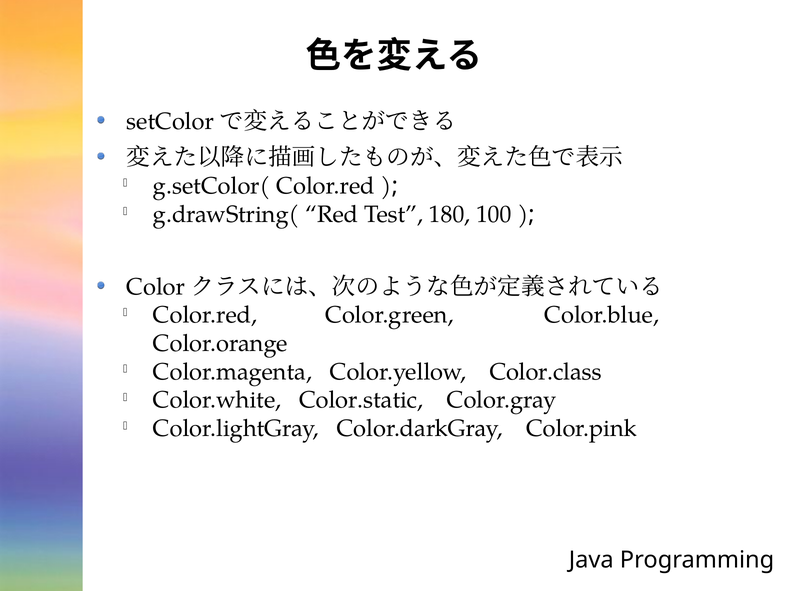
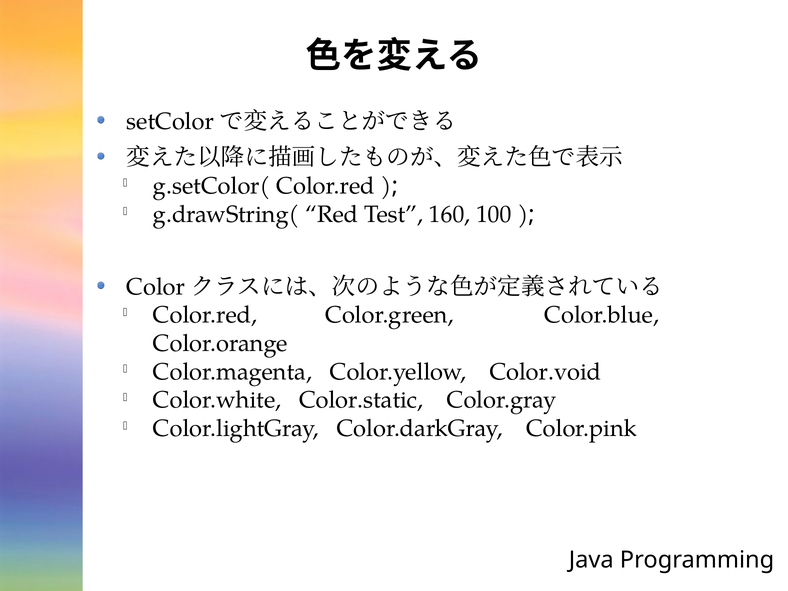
180: 180 -> 160
Color.class: Color.class -> Color.void
